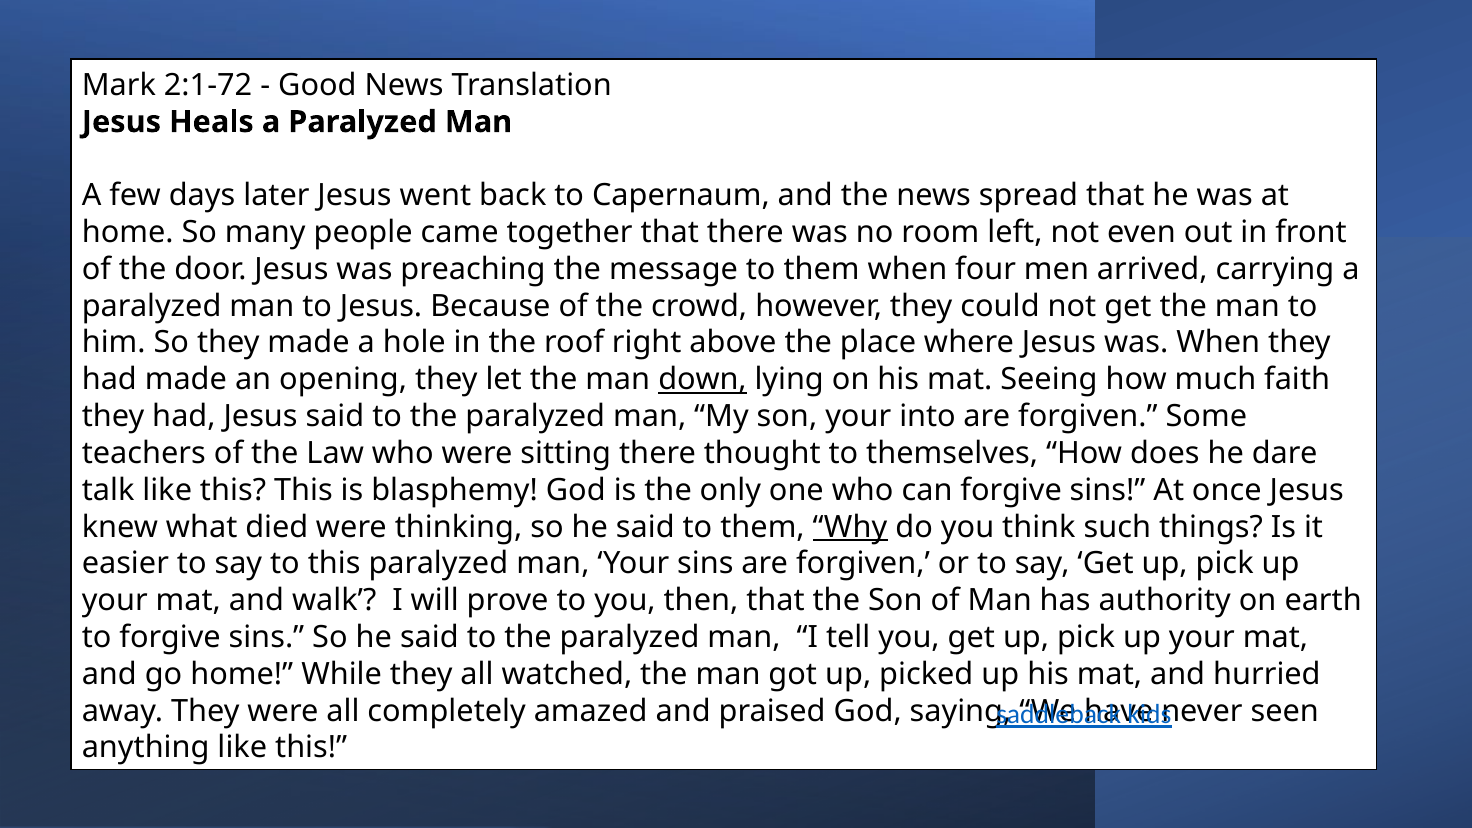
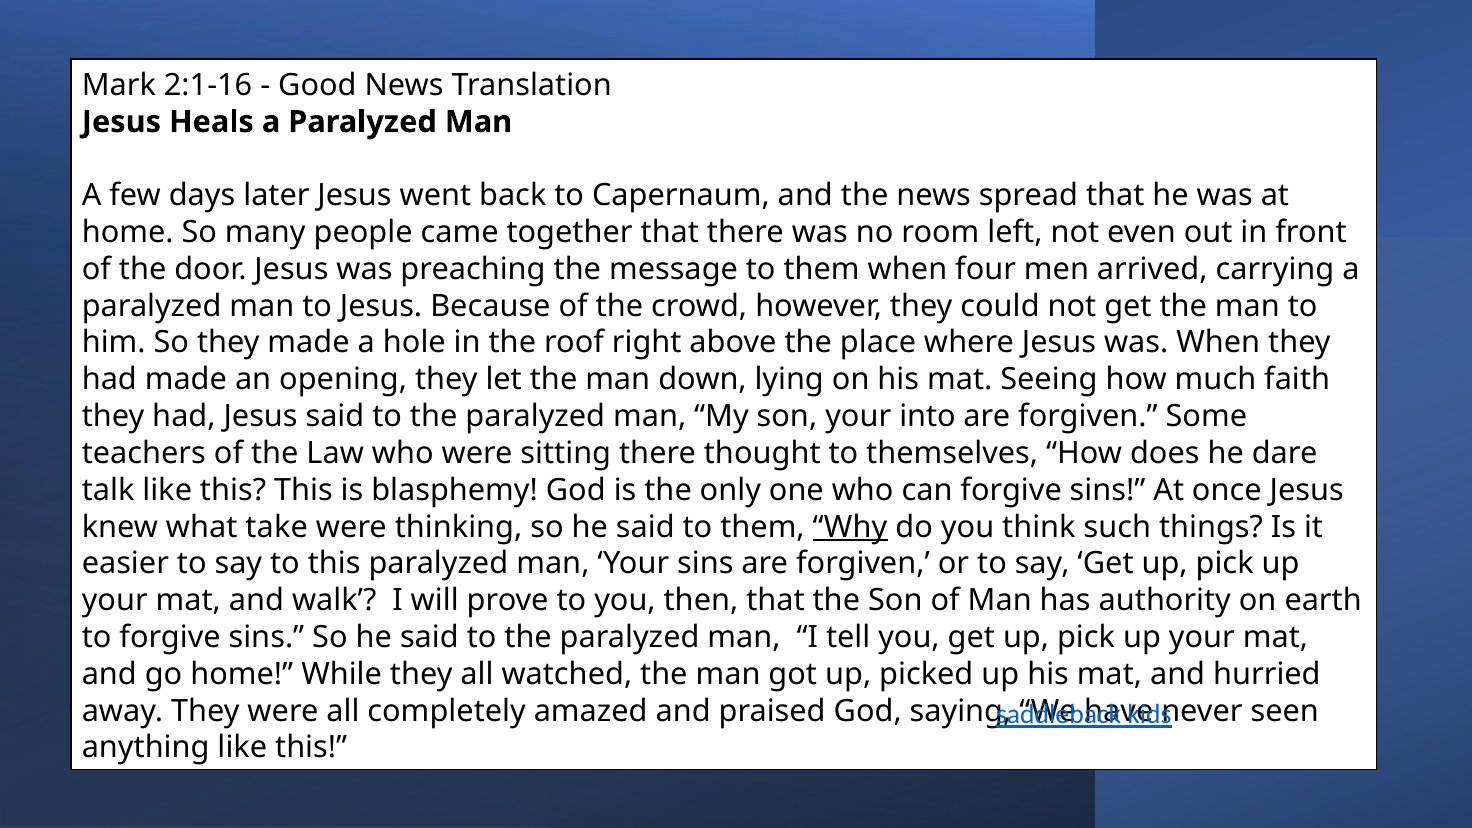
2:1-72: 2:1-72 -> 2:1-16
down underline: present -> none
died: died -> take
